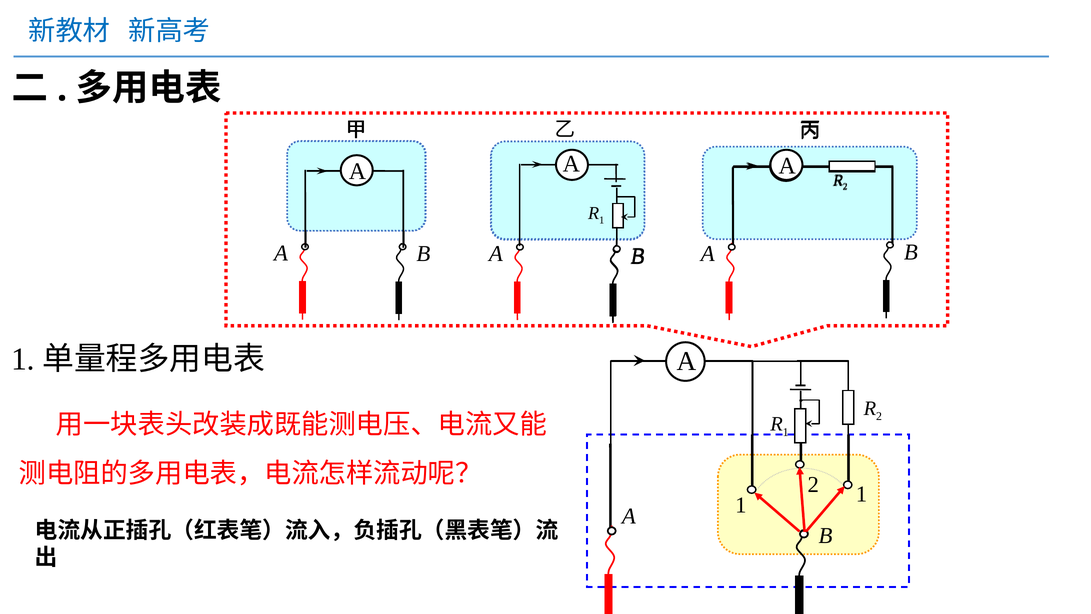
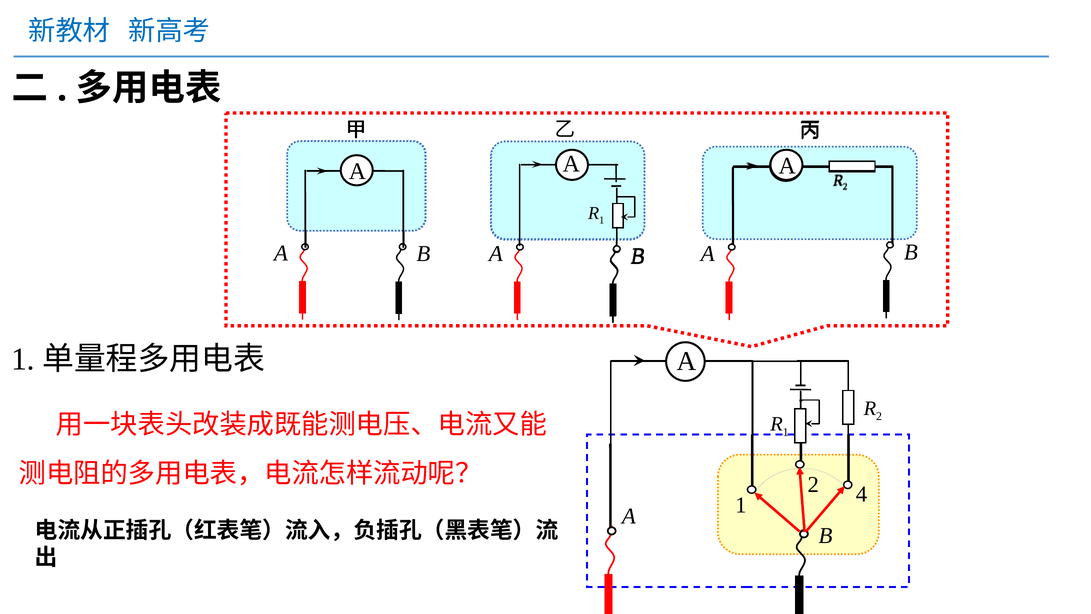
2 1: 1 -> 4
